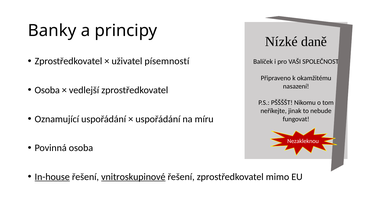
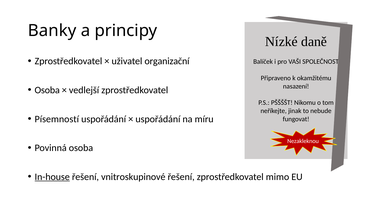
písemností: písemností -> organizační
Oznamující: Oznamující -> Písemností
vnitroskupinové underline: present -> none
